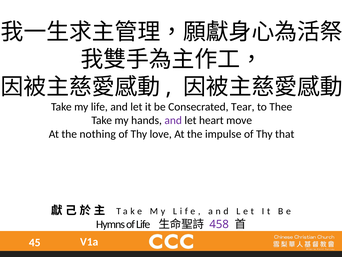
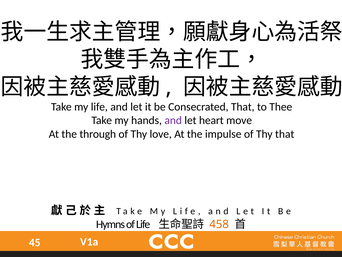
Consecrated Tear: Tear -> That
nothing: nothing -> through
458 colour: purple -> orange
